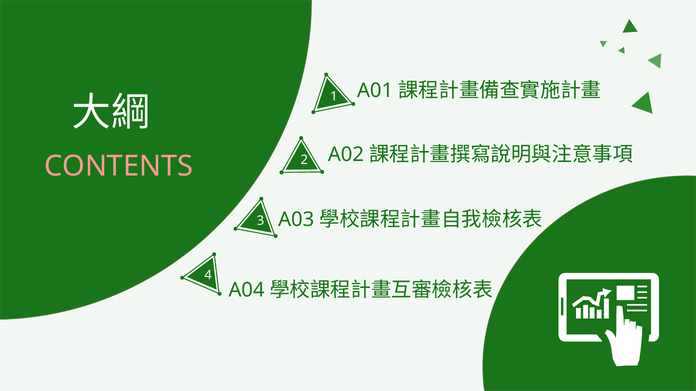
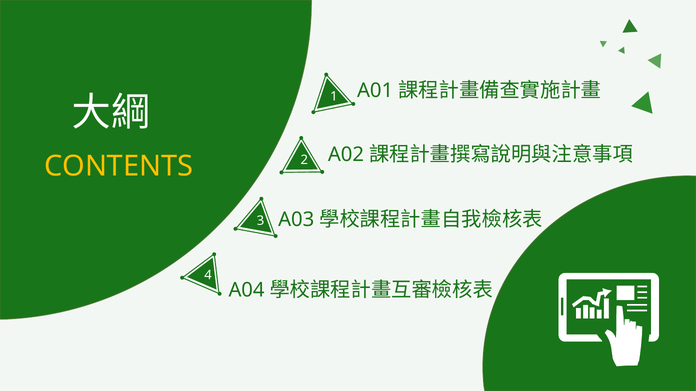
CONTENTS colour: pink -> yellow
